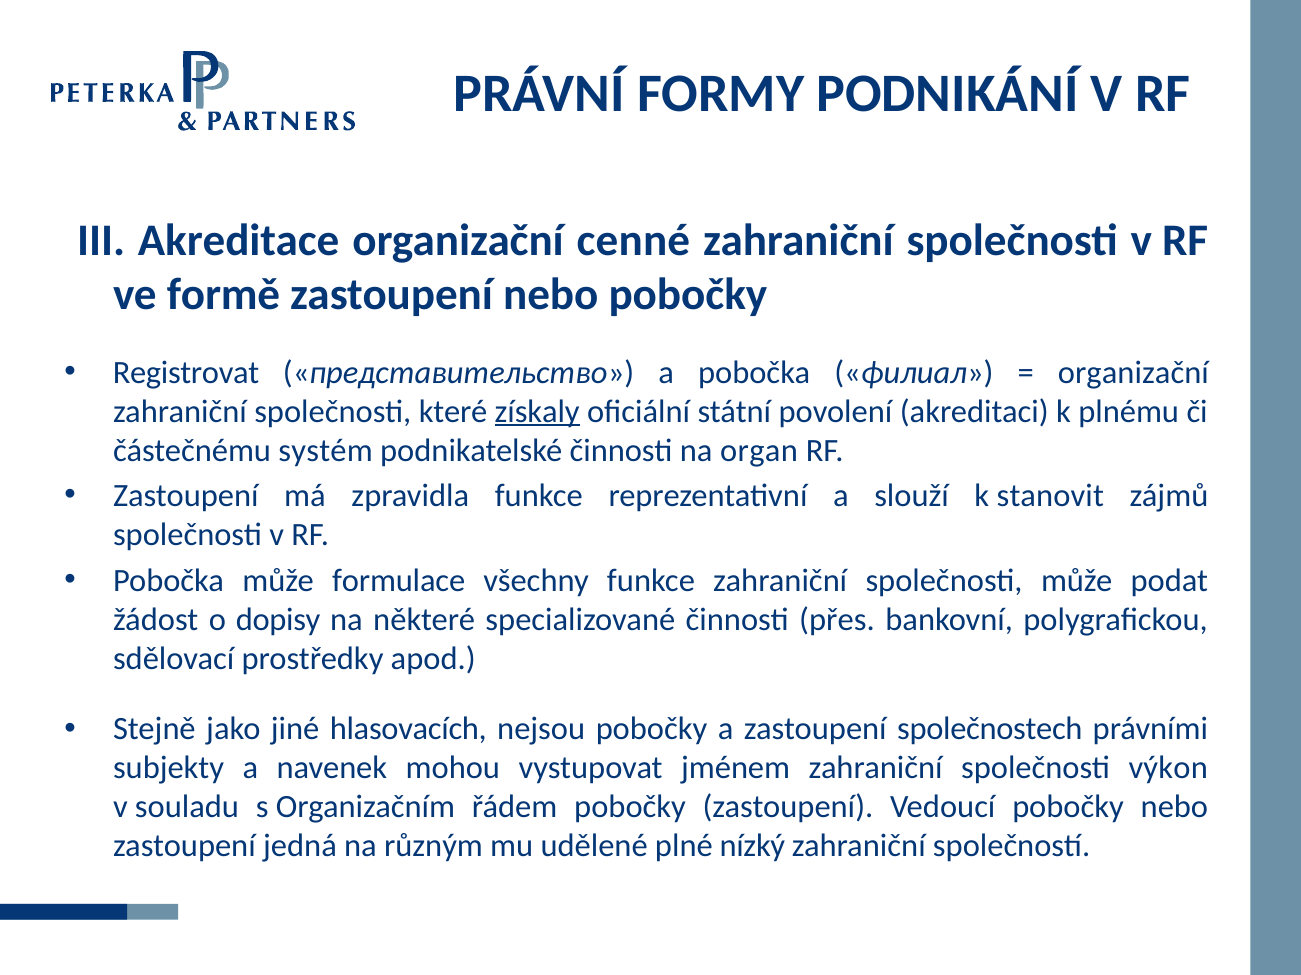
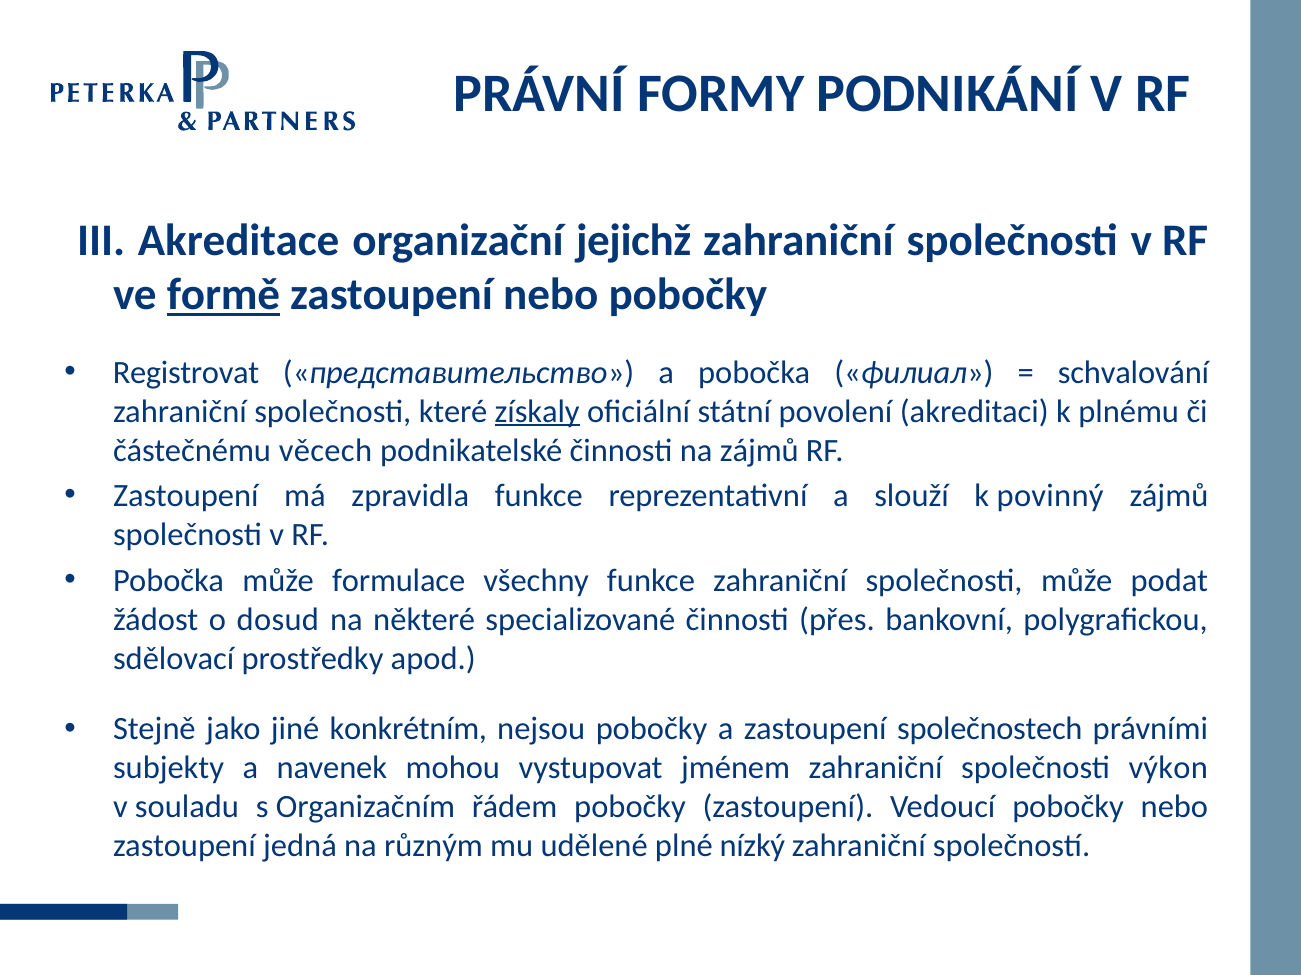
cenné: cenné -> jejichž
formě underline: none -> present
organizační at (1133, 373): organizační -> schvalování
systém: systém -> věcech
na organ: organ -> zájmů
stanovit: stanovit -> povinný
dopisy: dopisy -> dosud
hlasovacích: hlasovacích -> konkrétním
